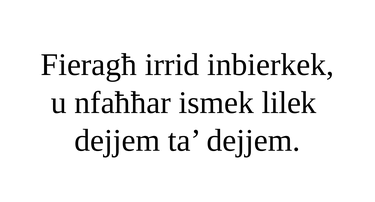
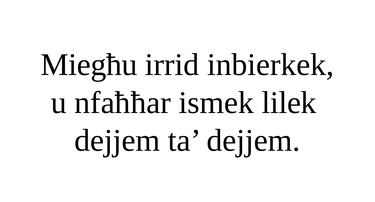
Fieragħ: Fieragħ -> Miegħu
